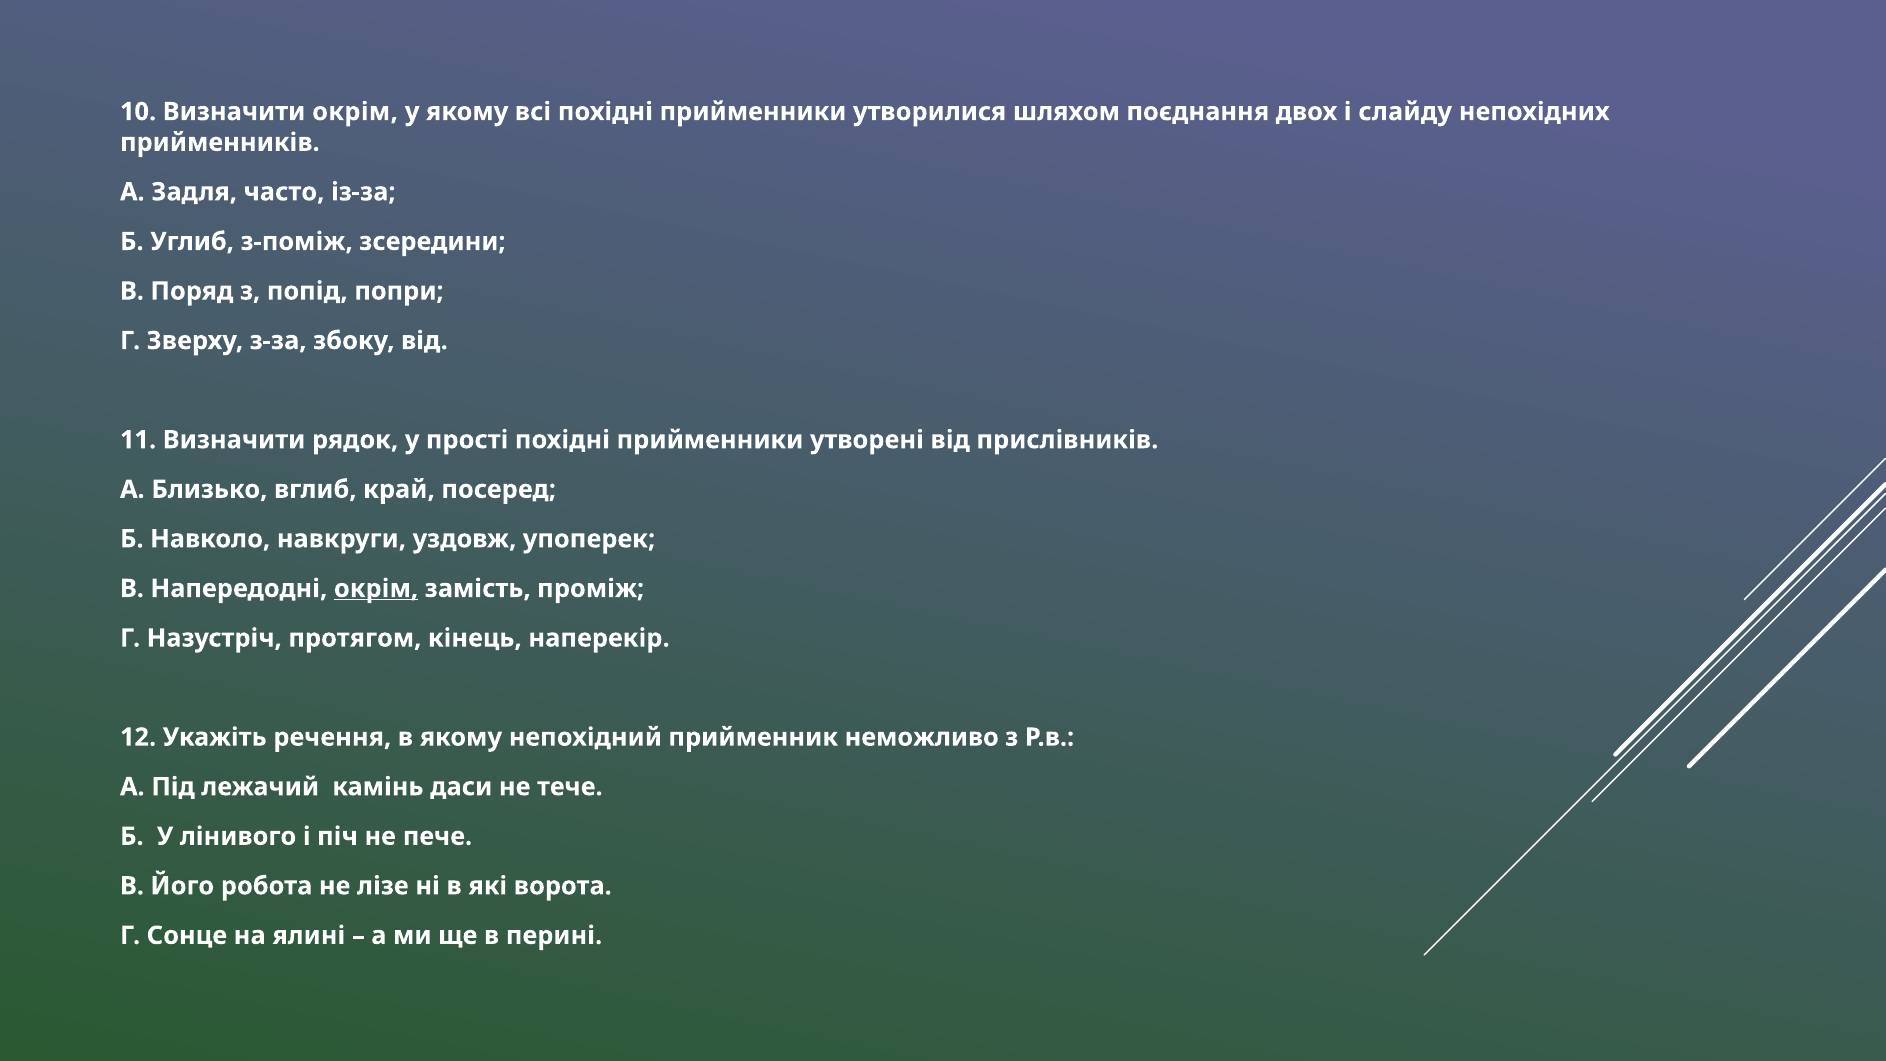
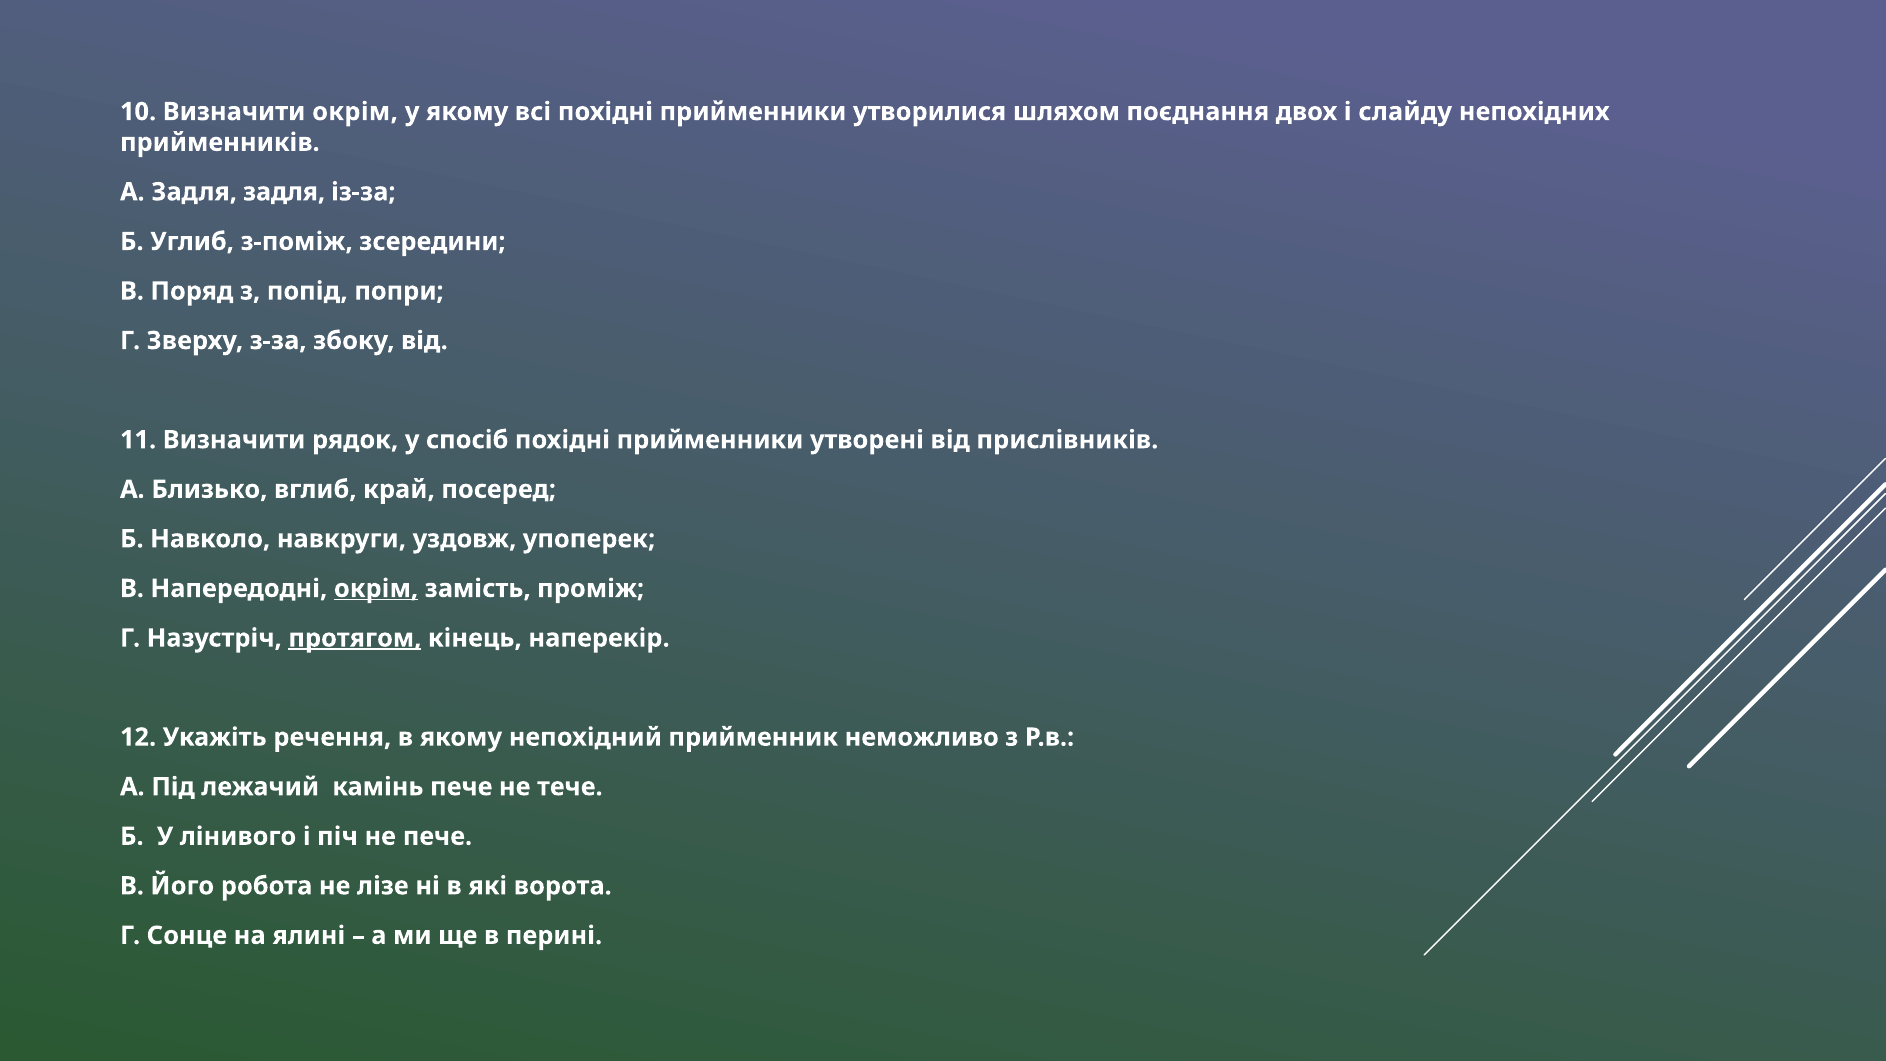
Задля часто: часто -> задля
прості: прості -> спосіб
протягом underline: none -> present
камінь даси: даси -> пече
